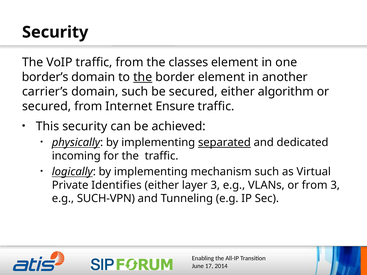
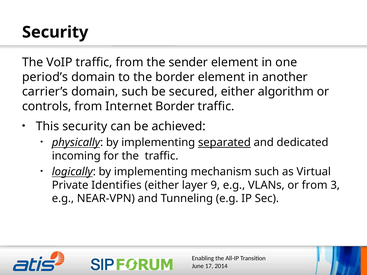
classes: classes -> sender
border’s: border’s -> period’s
the at (143, 77) underline: present -> none
secured at (47, 106): secured -> controls
Internet Ensure: Ensure -> Border
layer 3: 3 -> 9
SUCH-VPN: SUCH-VPN -> NEAR-VPN
